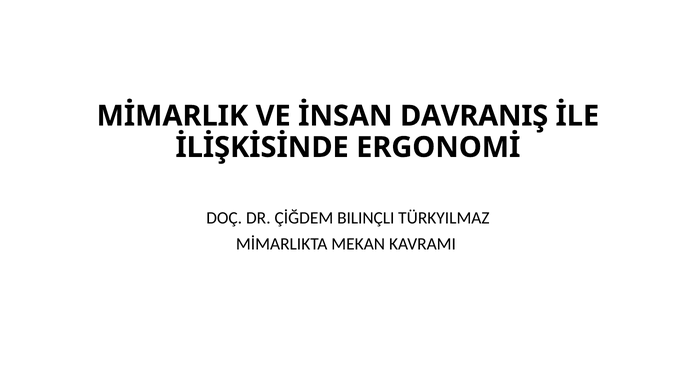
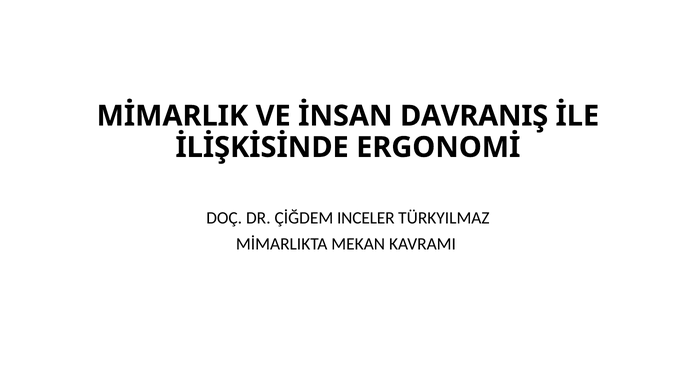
BILINÇLI: BILINÇLI -> INCELER
